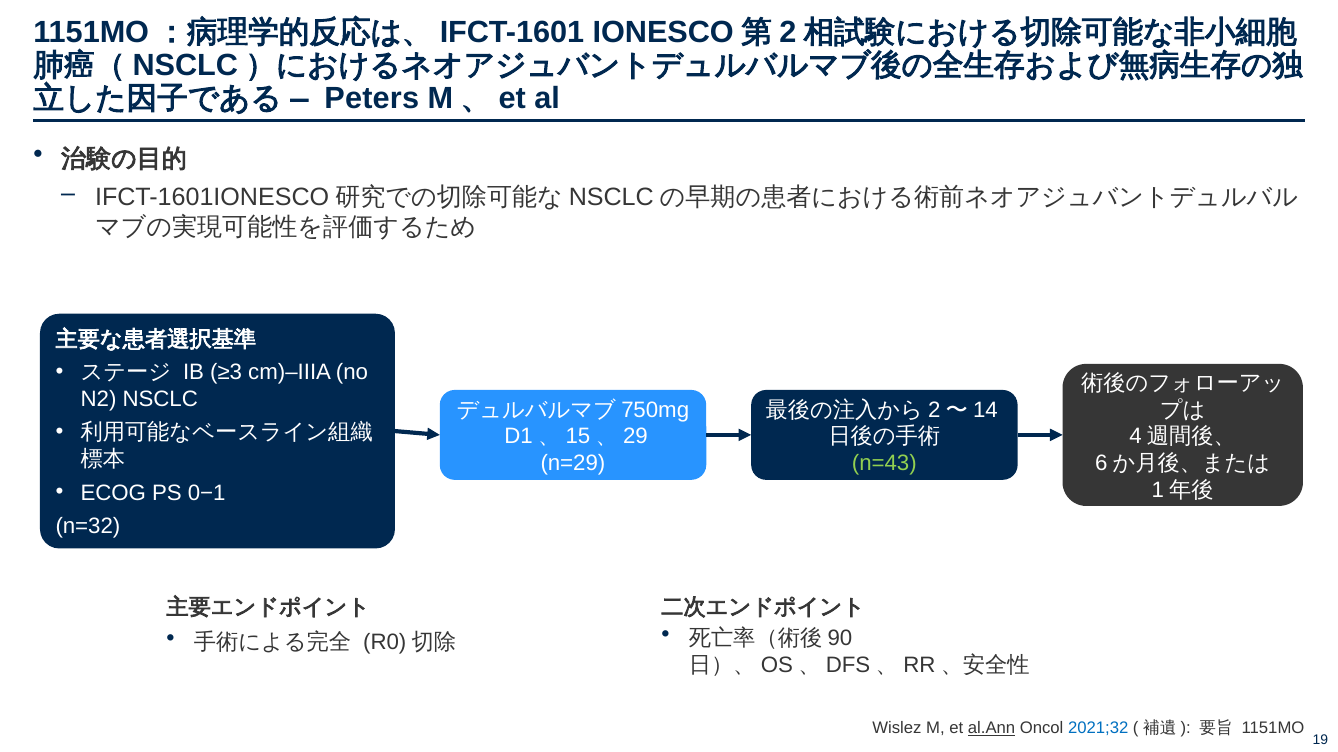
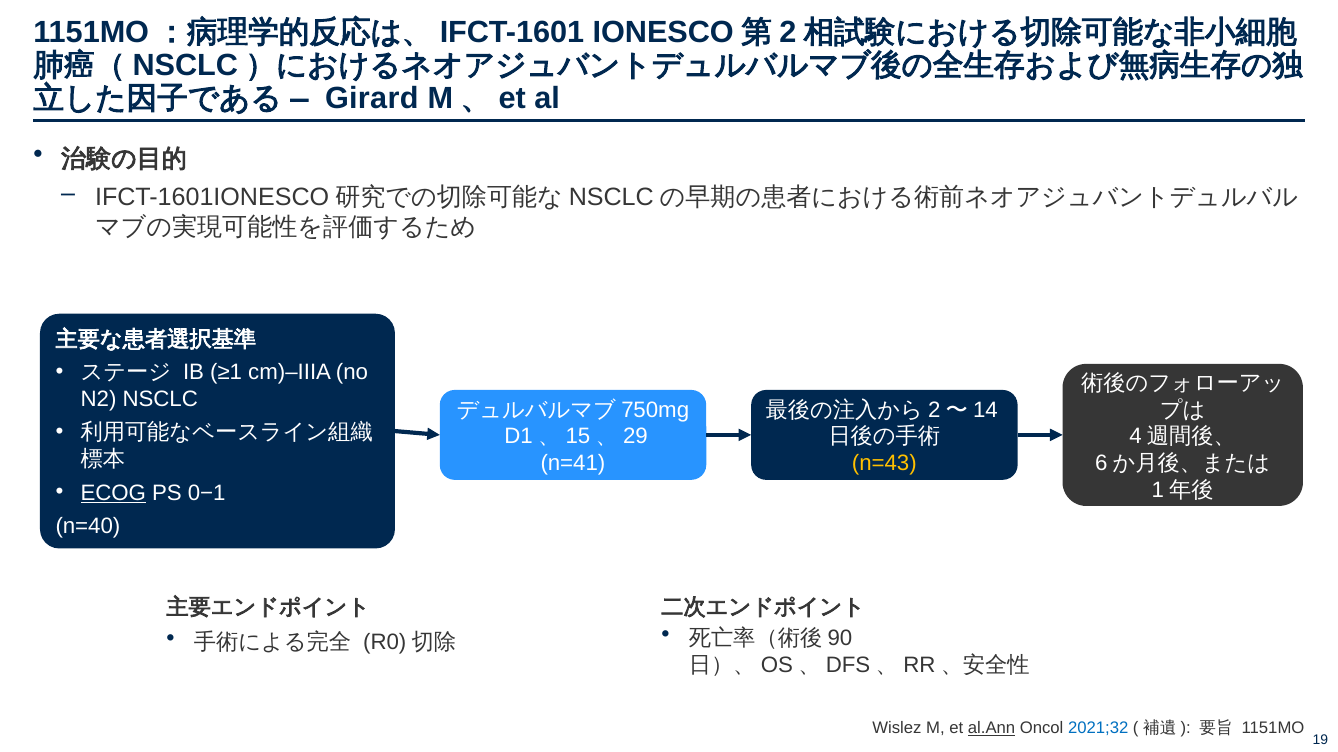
Peters: Peters -> Girard
≥3: ≥3 -> ≥1
n=29: n=29 -> n=41
n=43 colour: light green -> yellow
ECOG underline: none -> present
n=32: n=32 -> n=40
